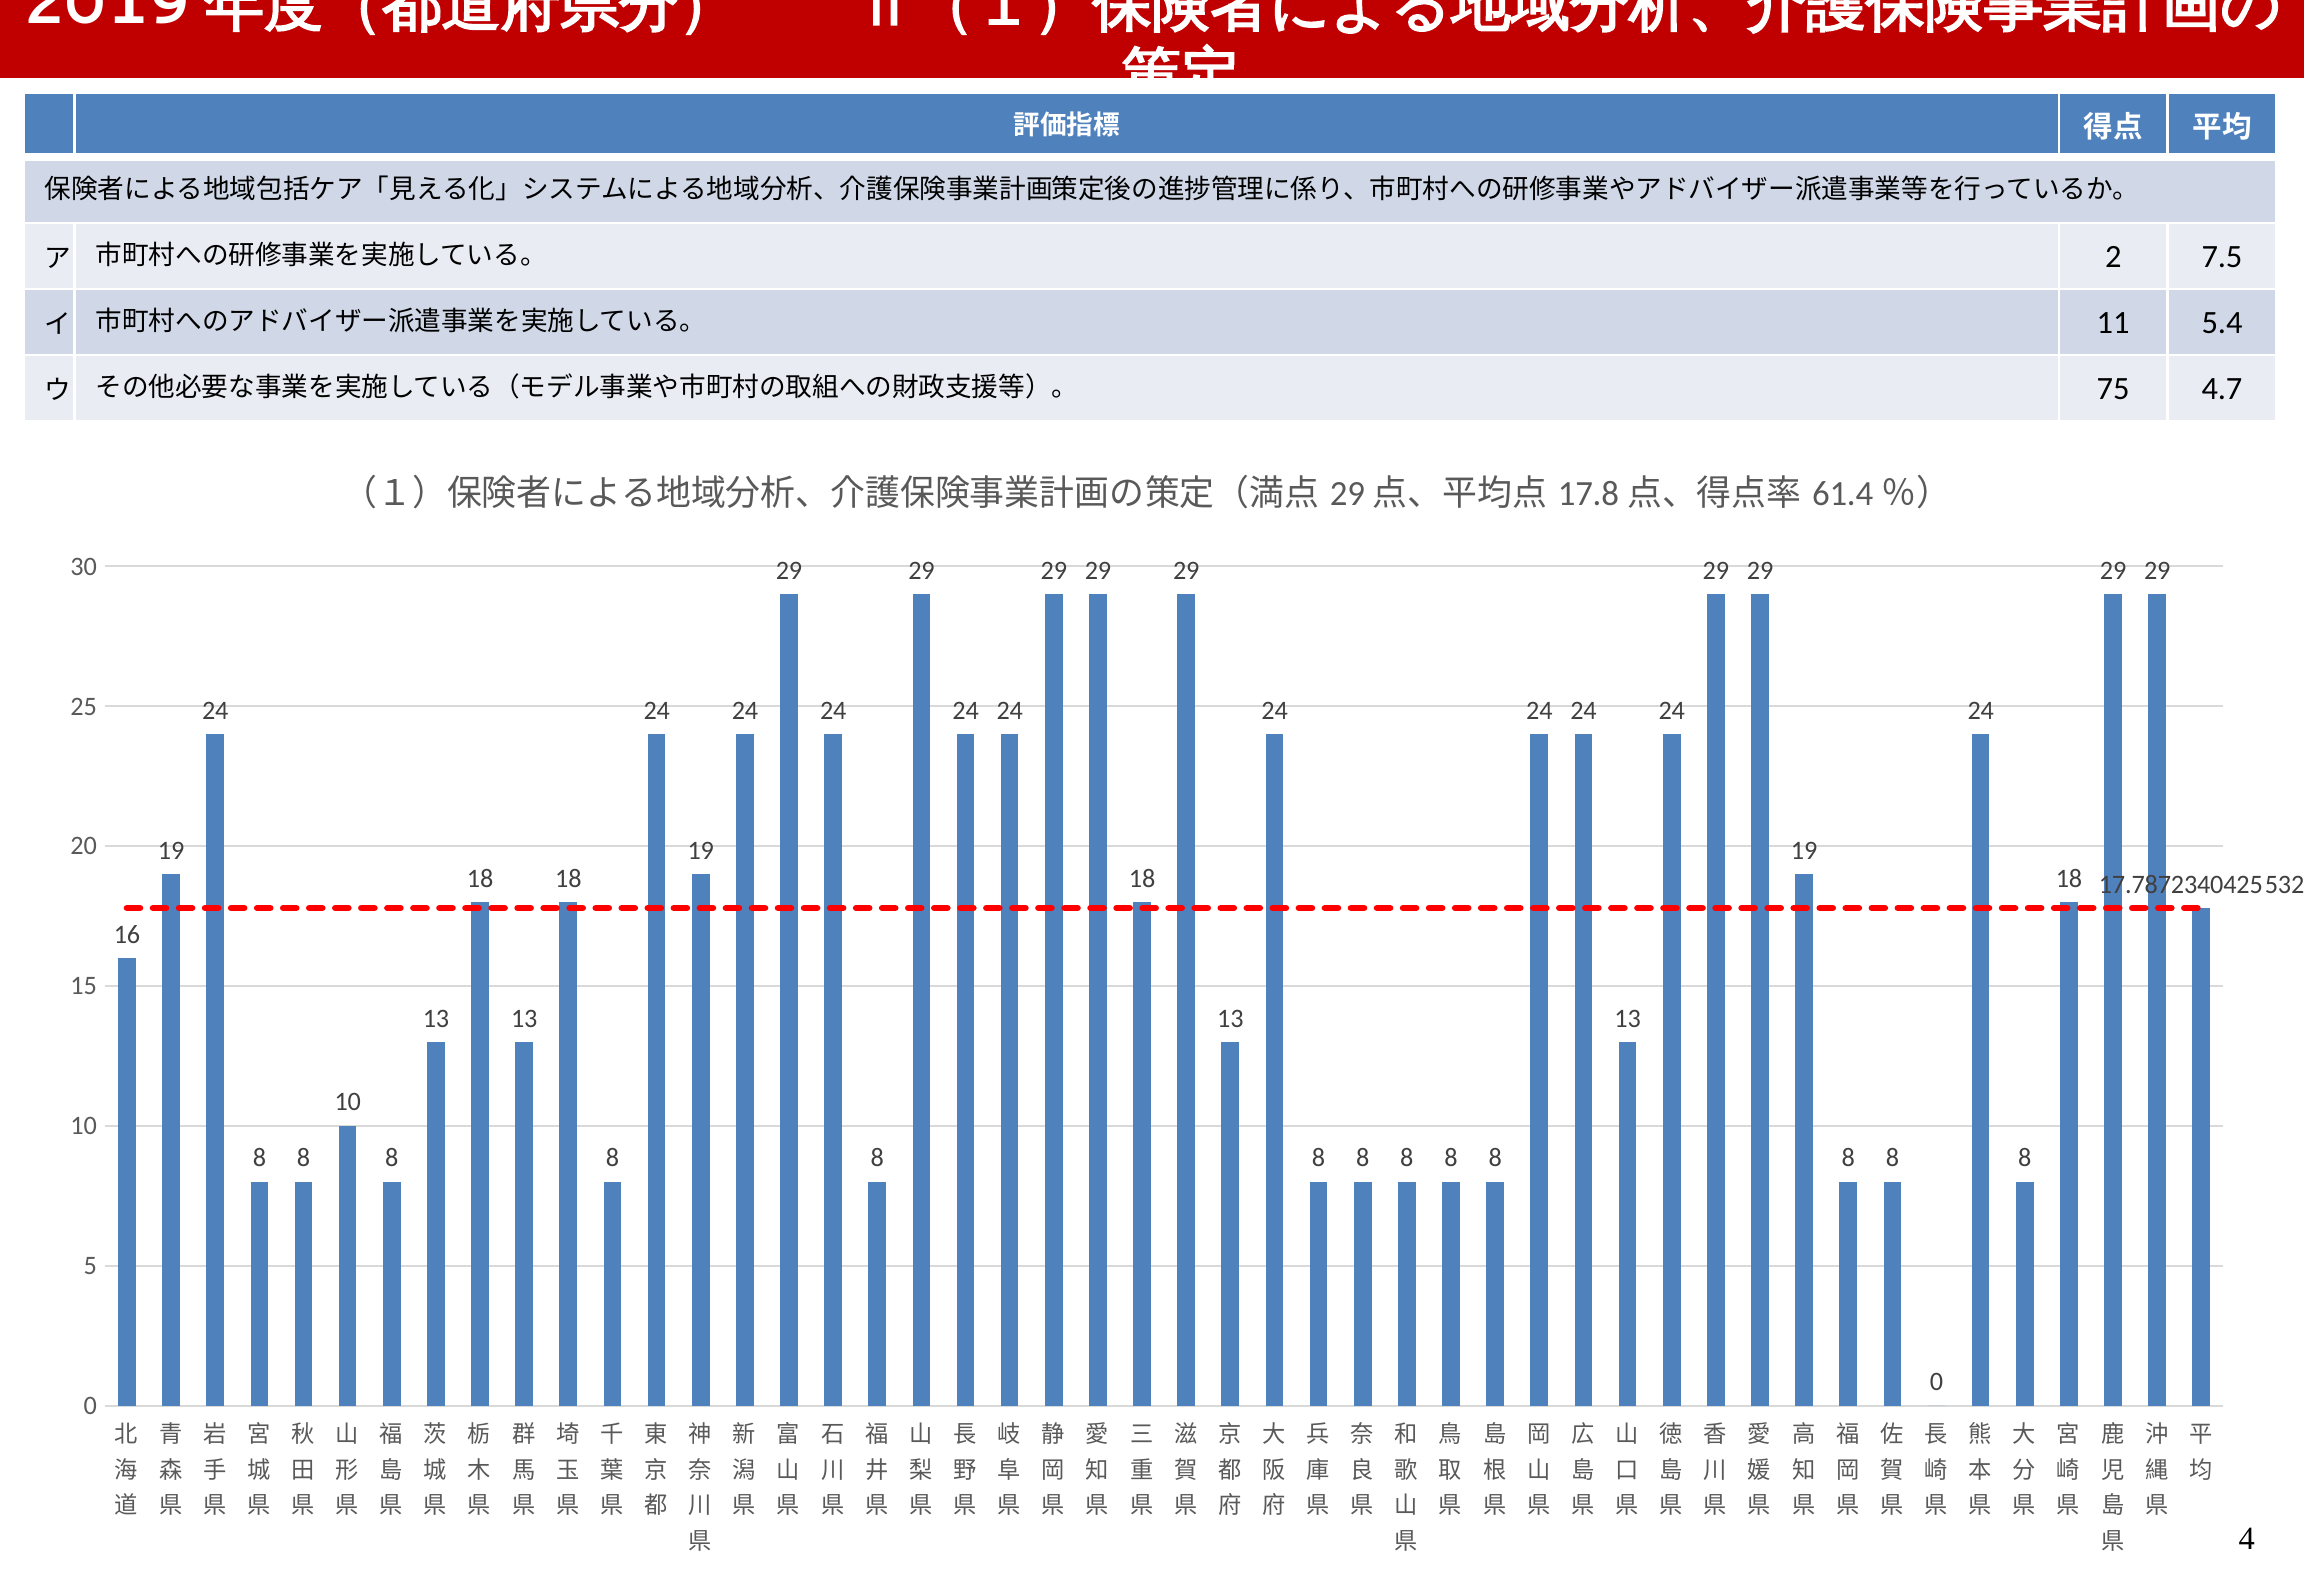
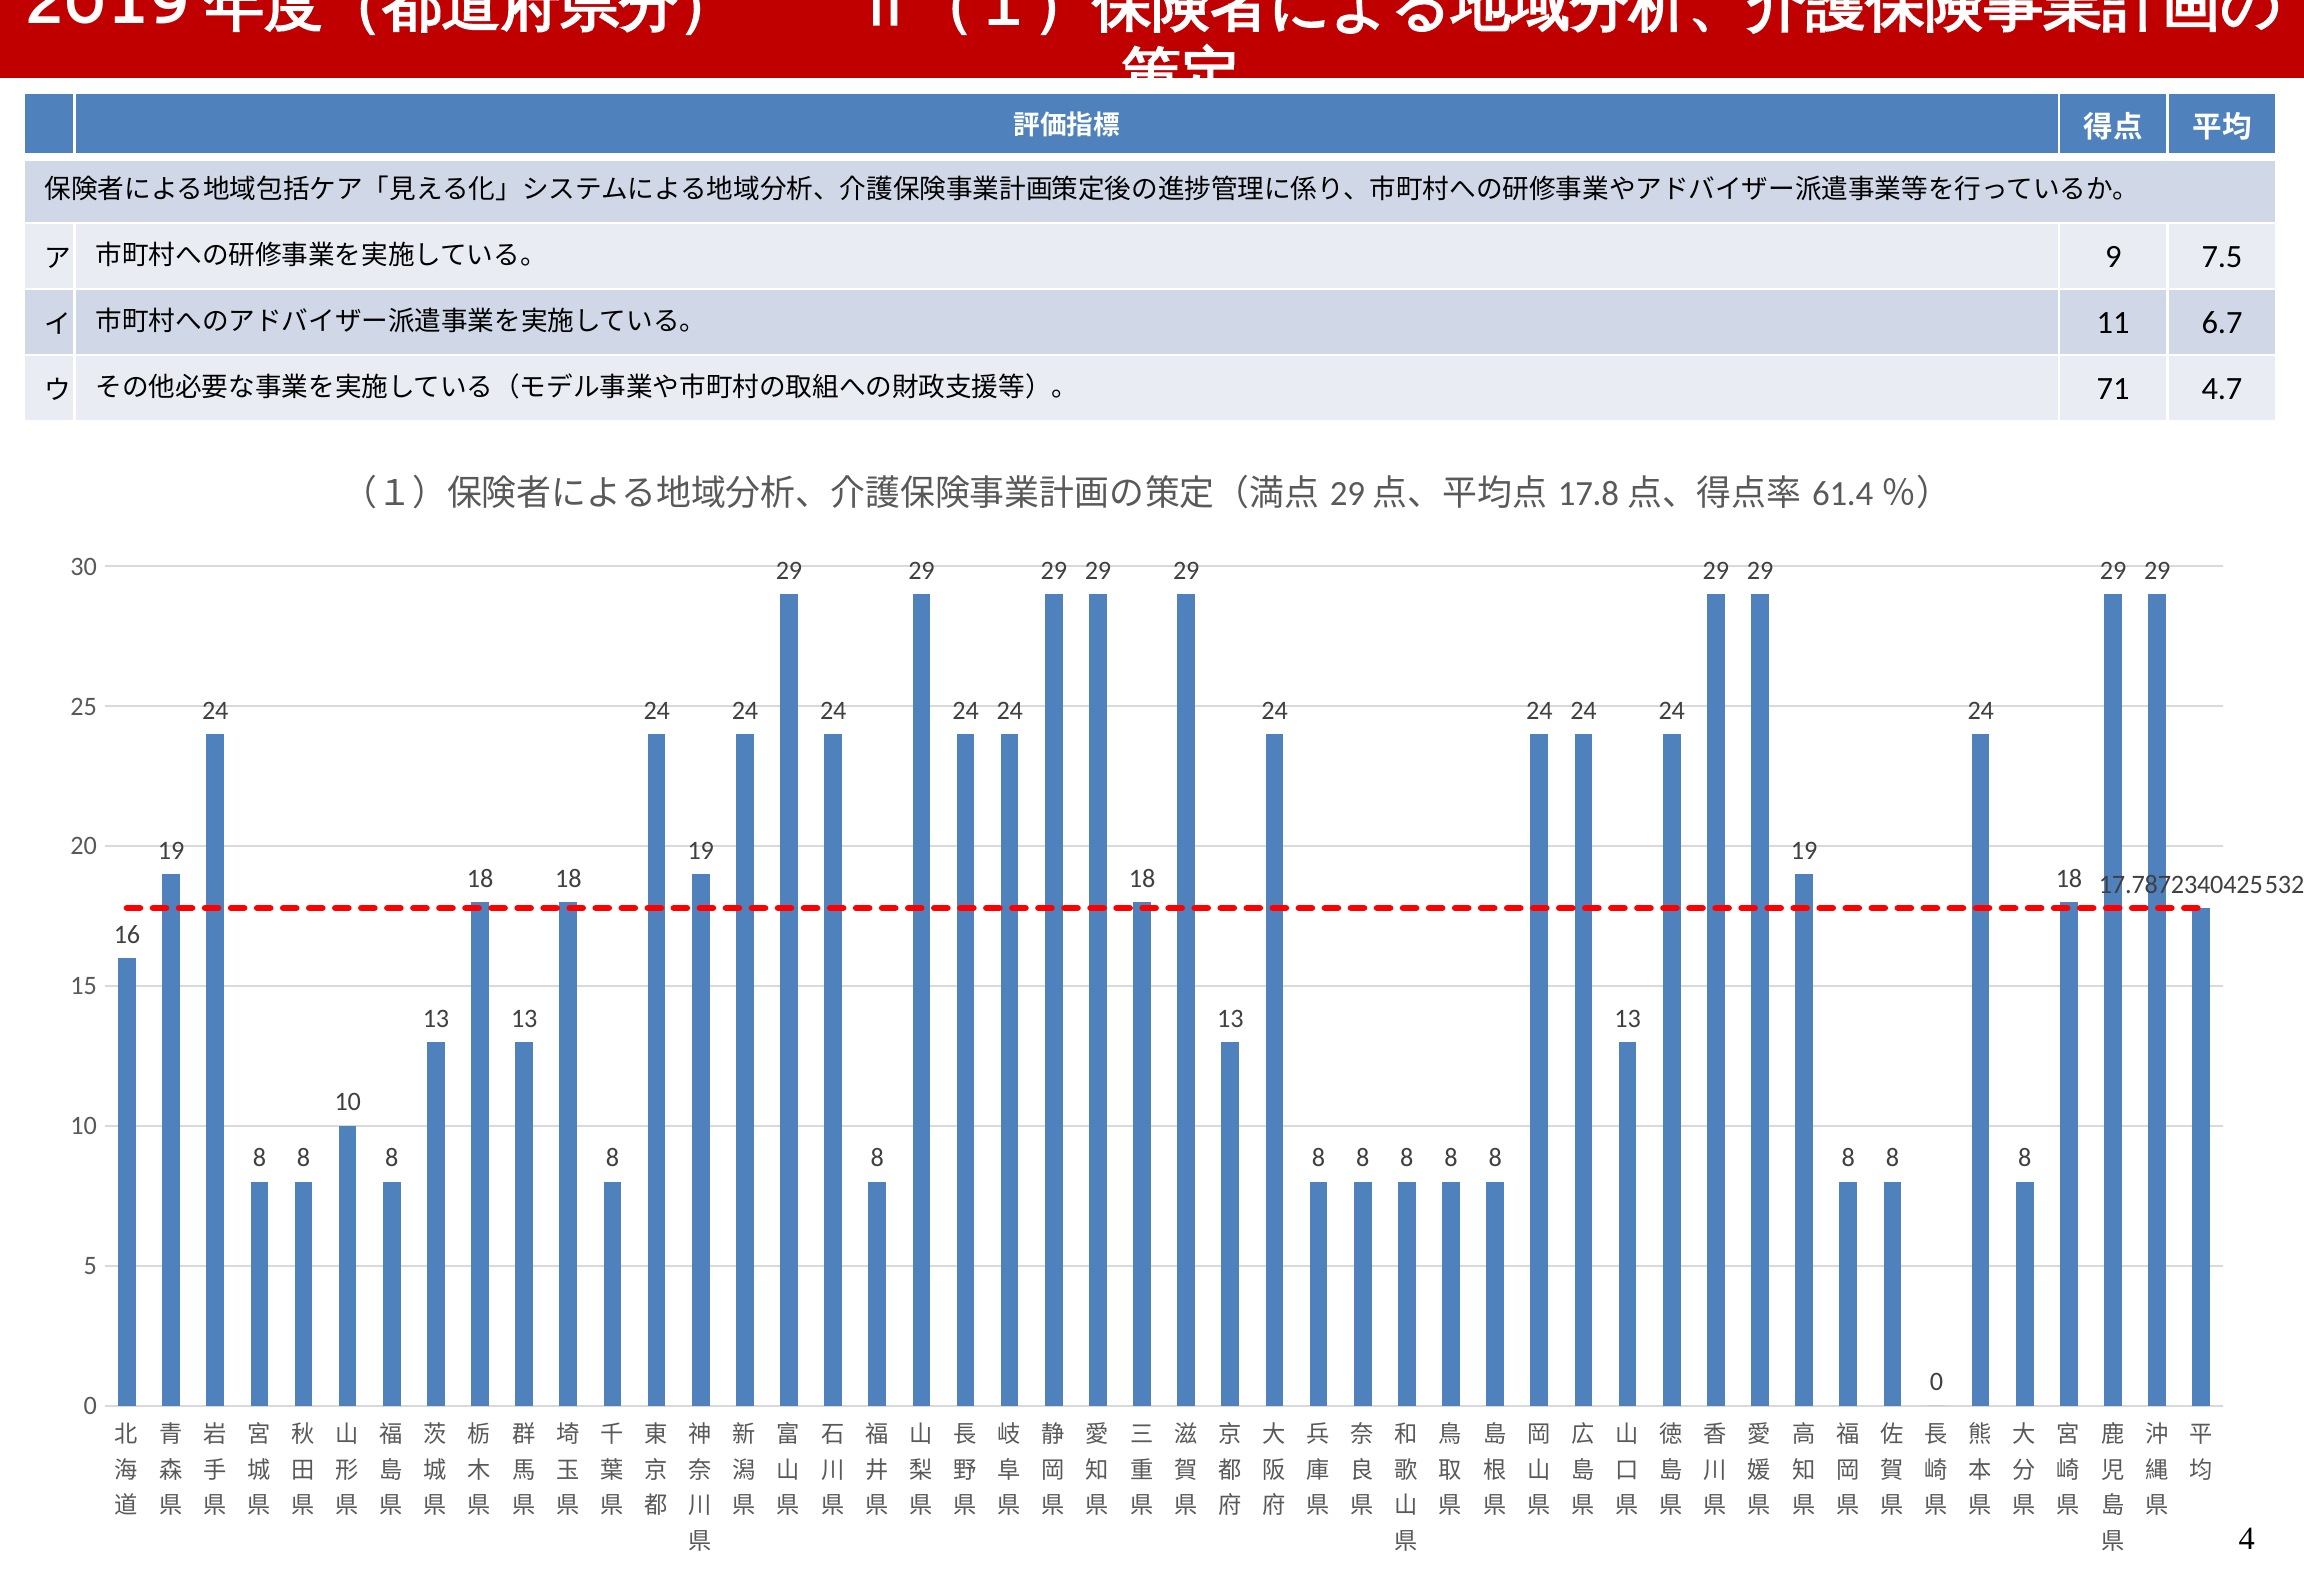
2: 2 -> 9
5.4: 5.4 -> 6.7
75: 75 -> 71
